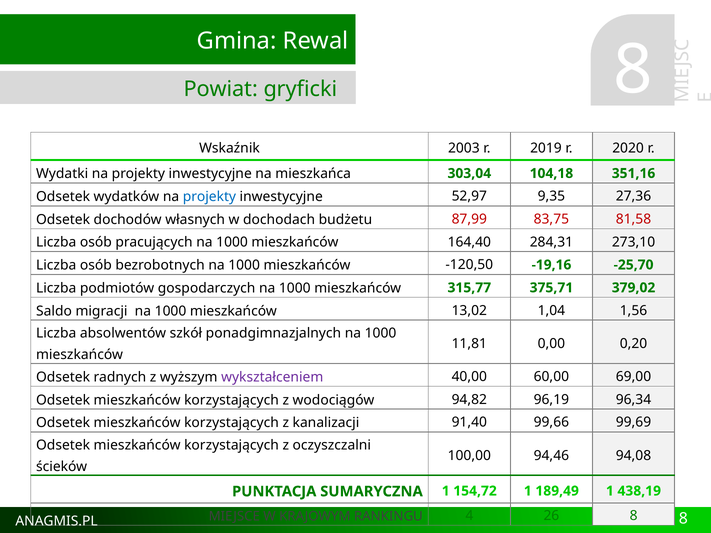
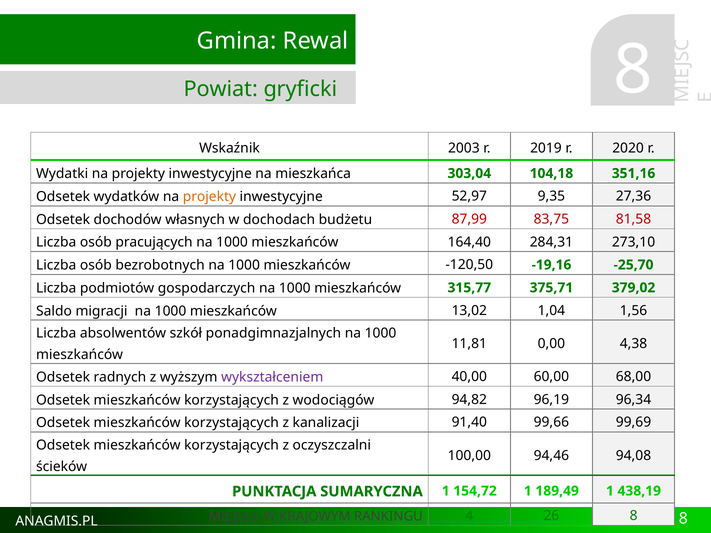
projekty at (209, 197) colour: blue -> orange
0,20: 0,20 -> 4,38
69,00: 69,00 -> 68,00
